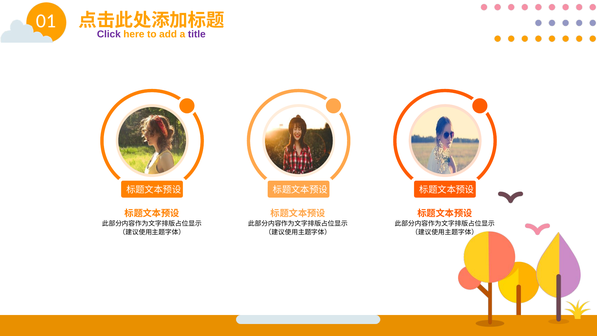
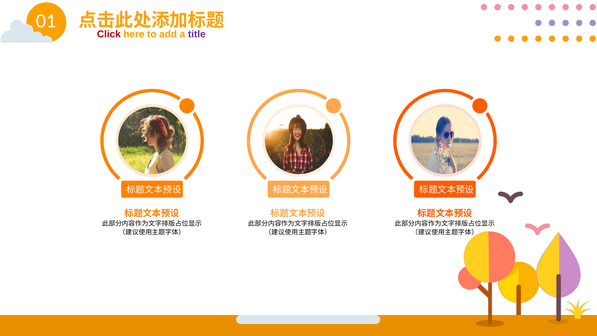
Click colour: purple -> red
